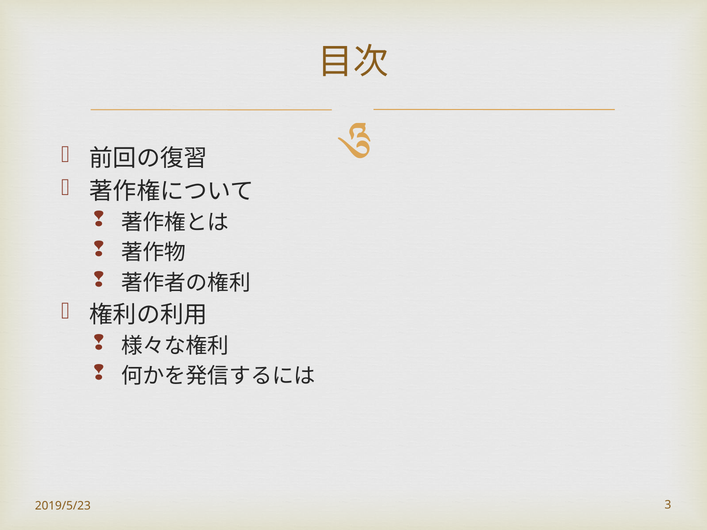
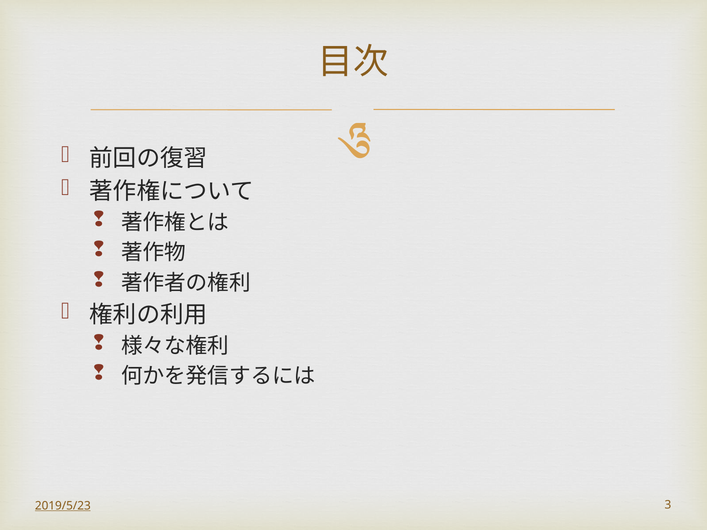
2019/5/23 underline: none -> present
